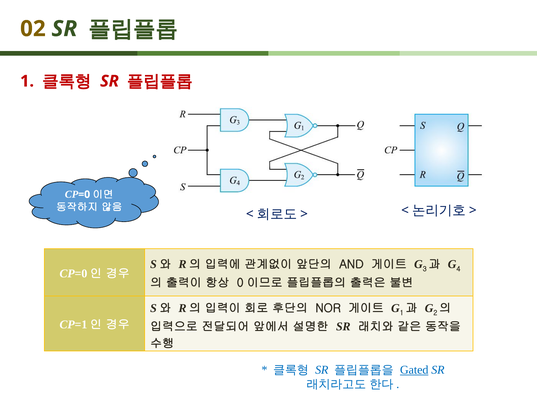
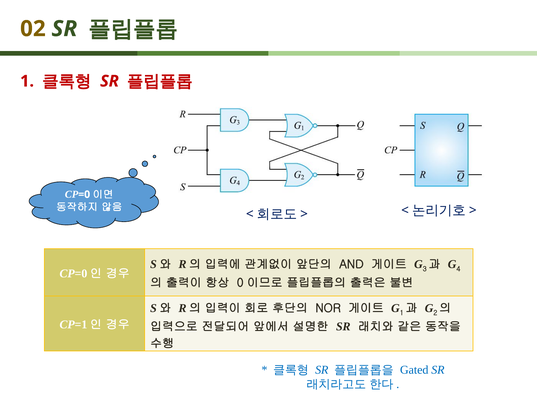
Gated underline: present -> none
